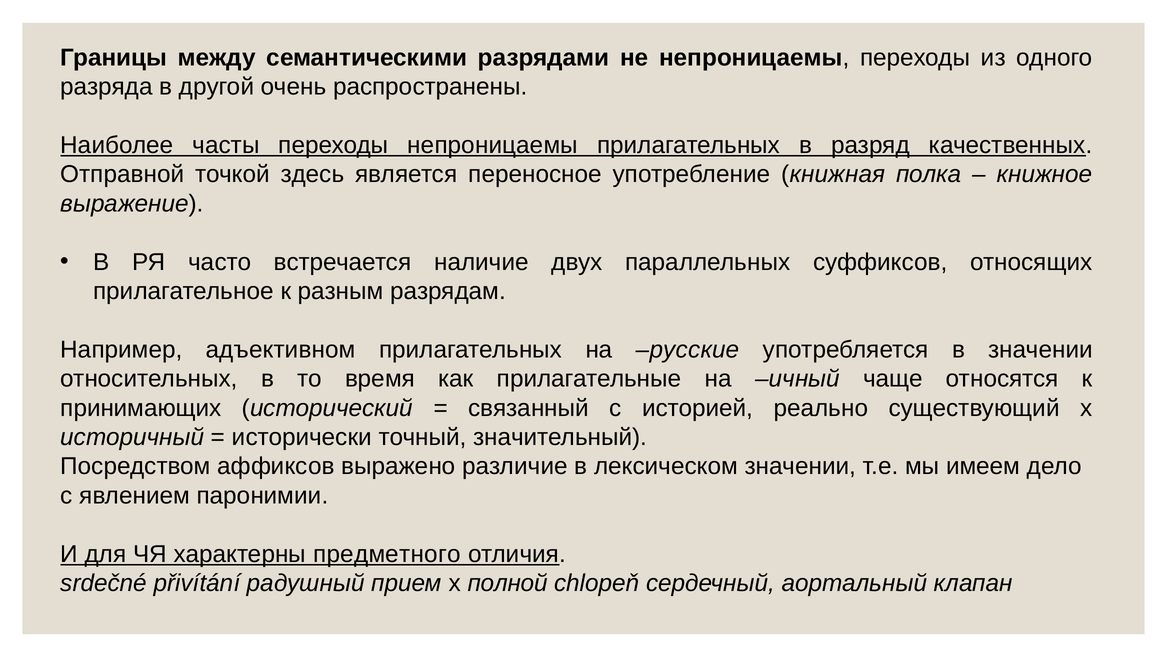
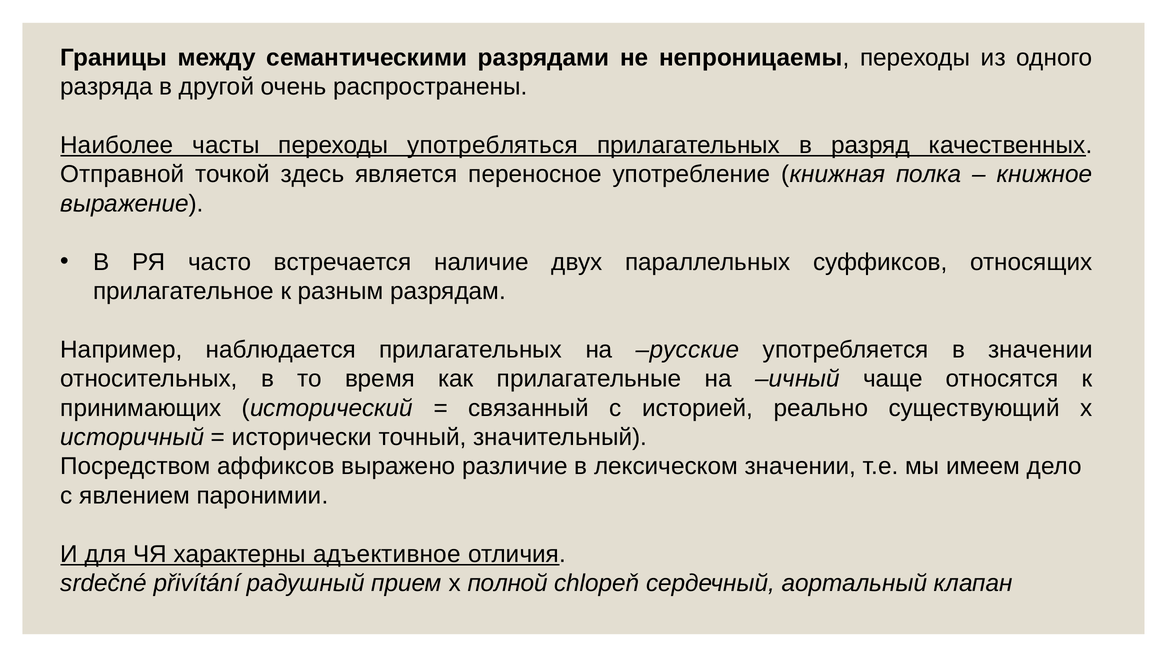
переходы непроницаемы: непроницаемы -> употребляться
адъективном: адъективном -> наблюдается
предметного: предметного -> адъективное
